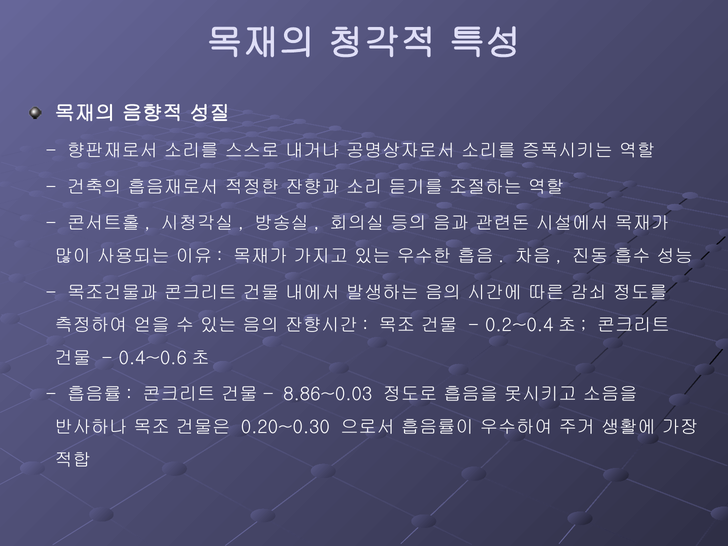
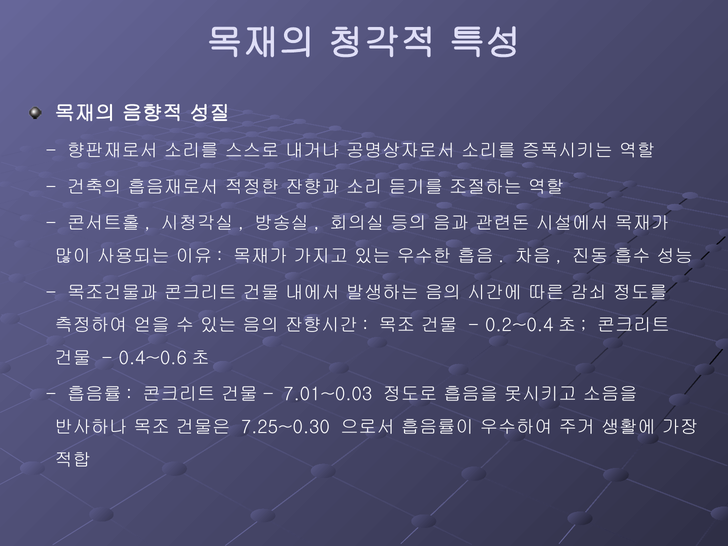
8.86~0.03: 8.86~0.03 -> 7.01~0.03
0.20~0.30: 0.20~0.30 -> 7.25~0.30
